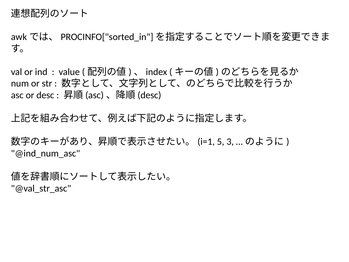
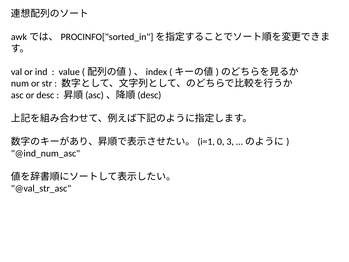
5: 5 -> 0
